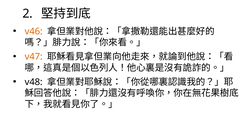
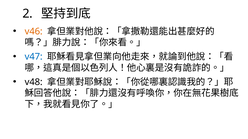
v47 colour: orange -> blue
